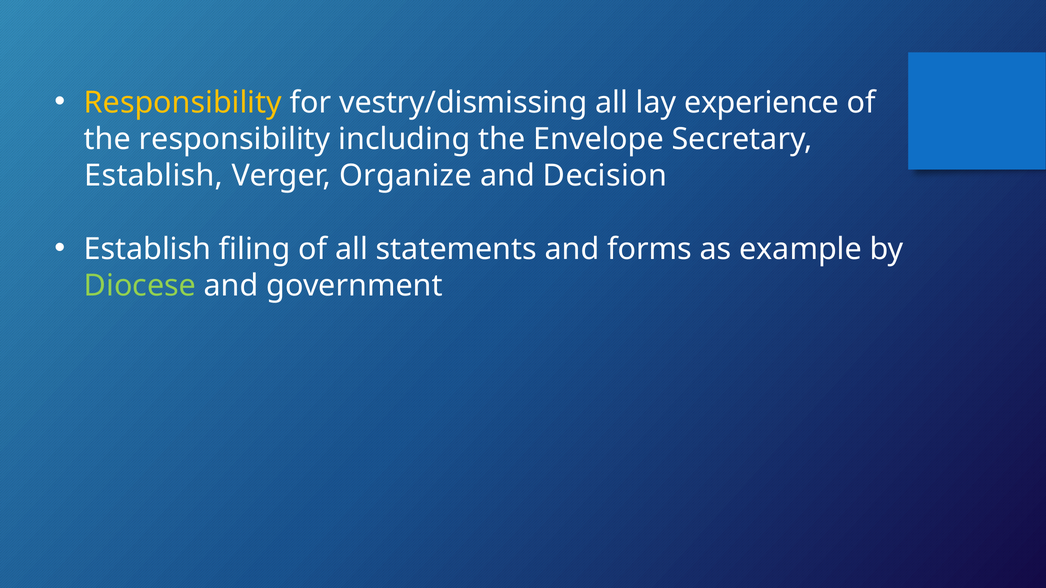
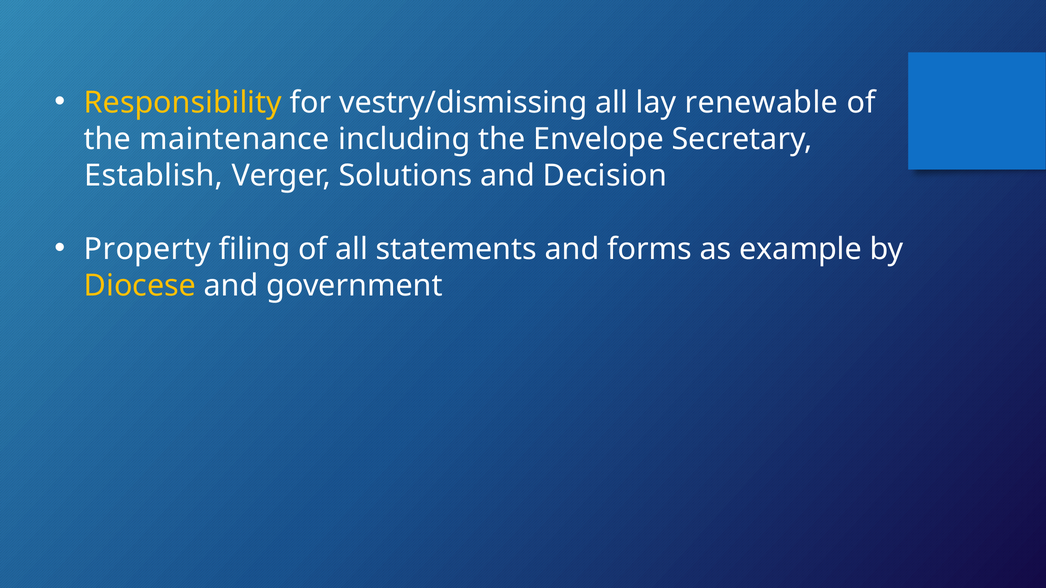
experience: experience -> renewable
the responsibility: responsibility -> maintenance
Organize: Organize -> Solutions
Establish at (148, 249): Establish -> Property
Diocese colour: light green -> yellow
